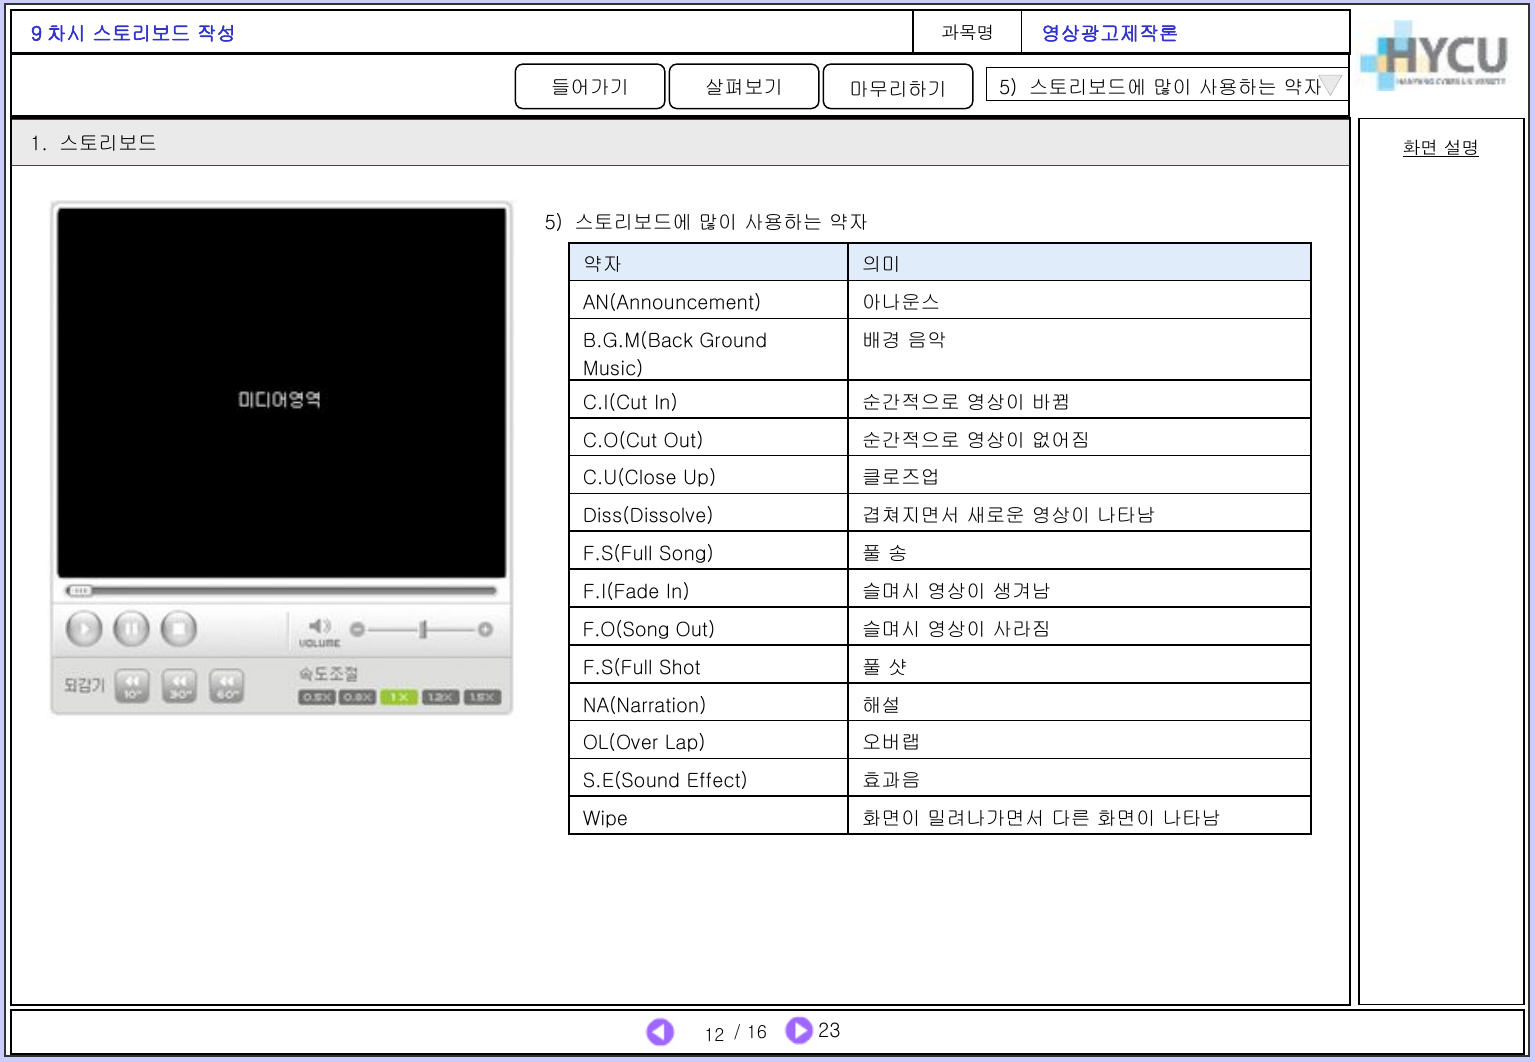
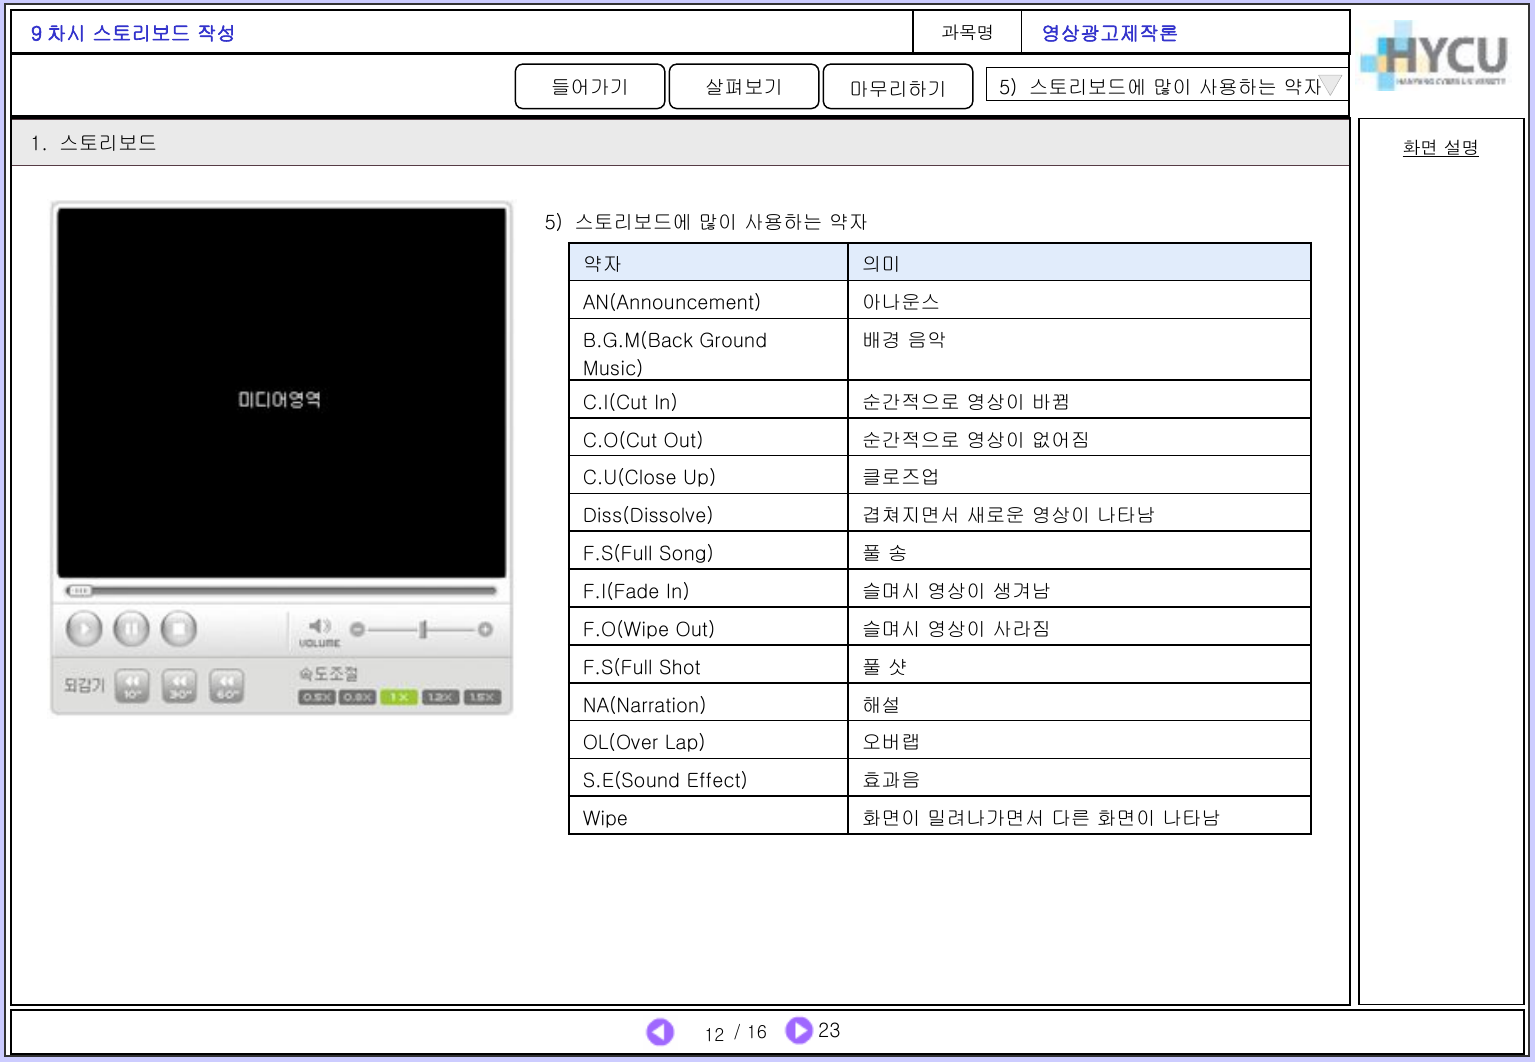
F.O(Song: F.O(Song -> F.O(Wipe
